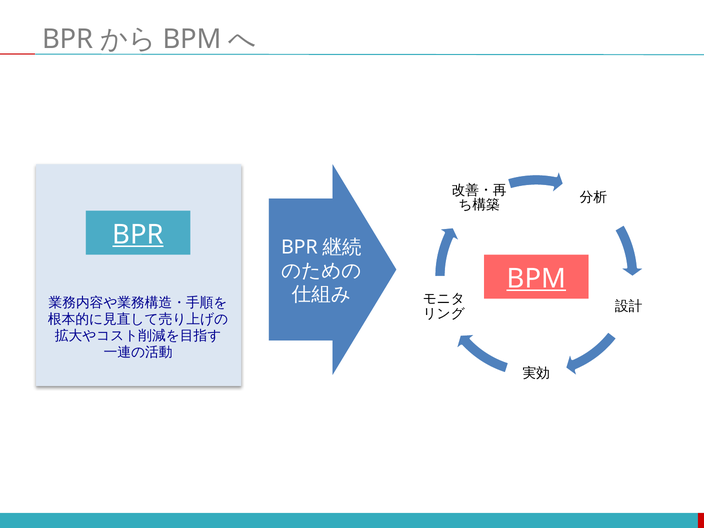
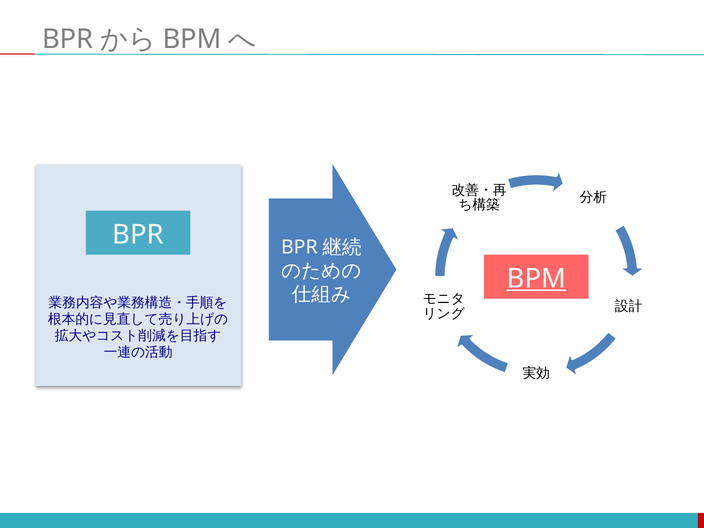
BPR at (138, 235) underline: present -> none
